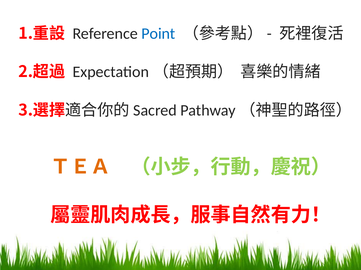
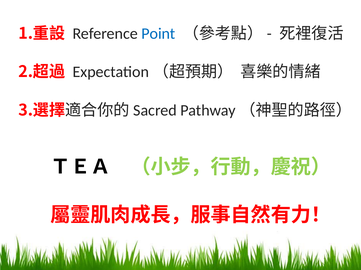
ＴＥＡ colour: orange -> black
